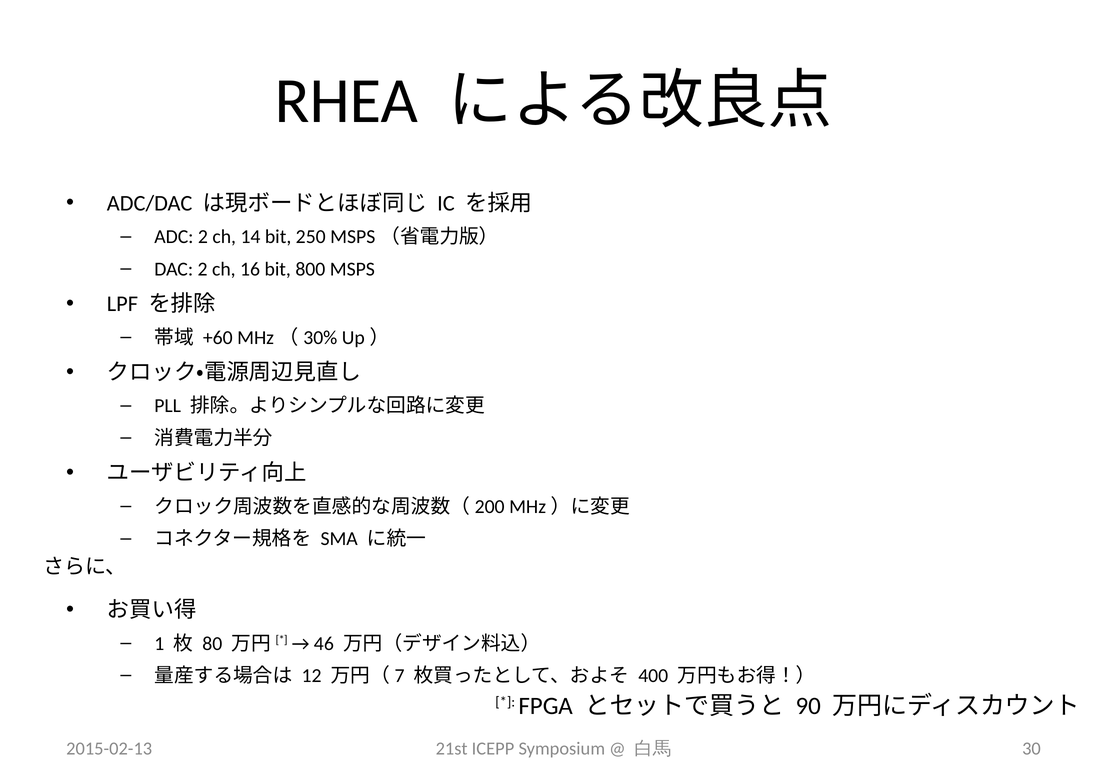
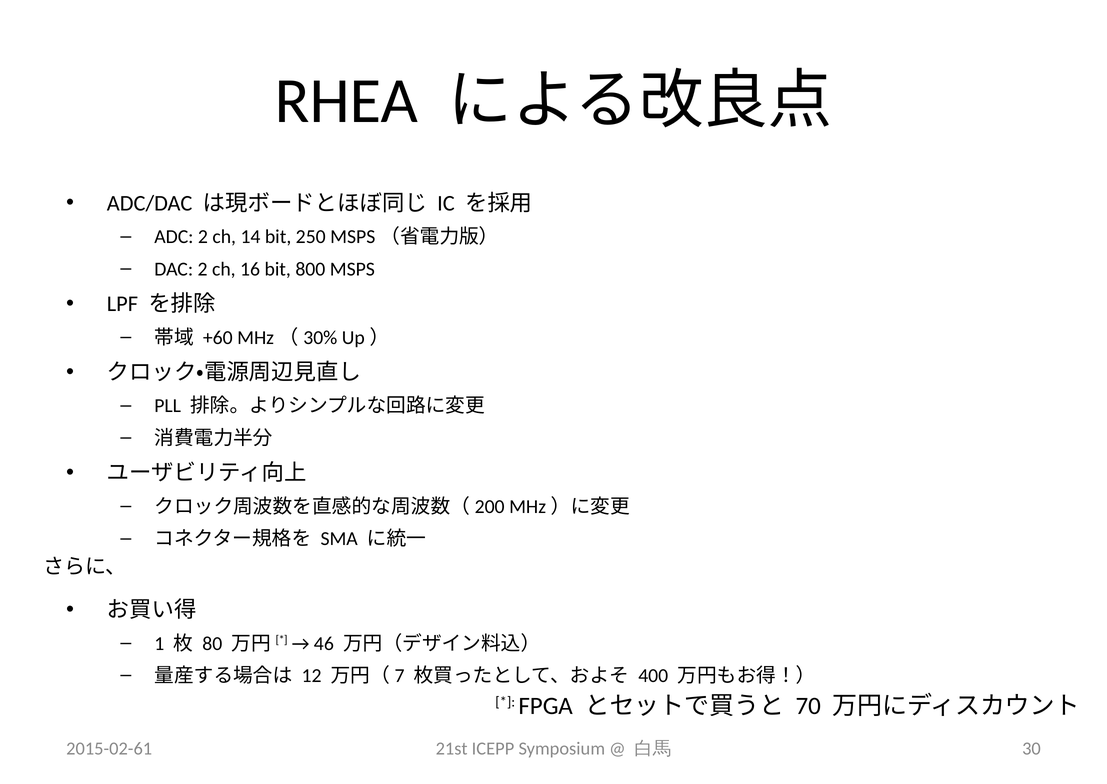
90: 90 -> 70
2015-02-13: 2015-02-13 -> 2015-02-61
